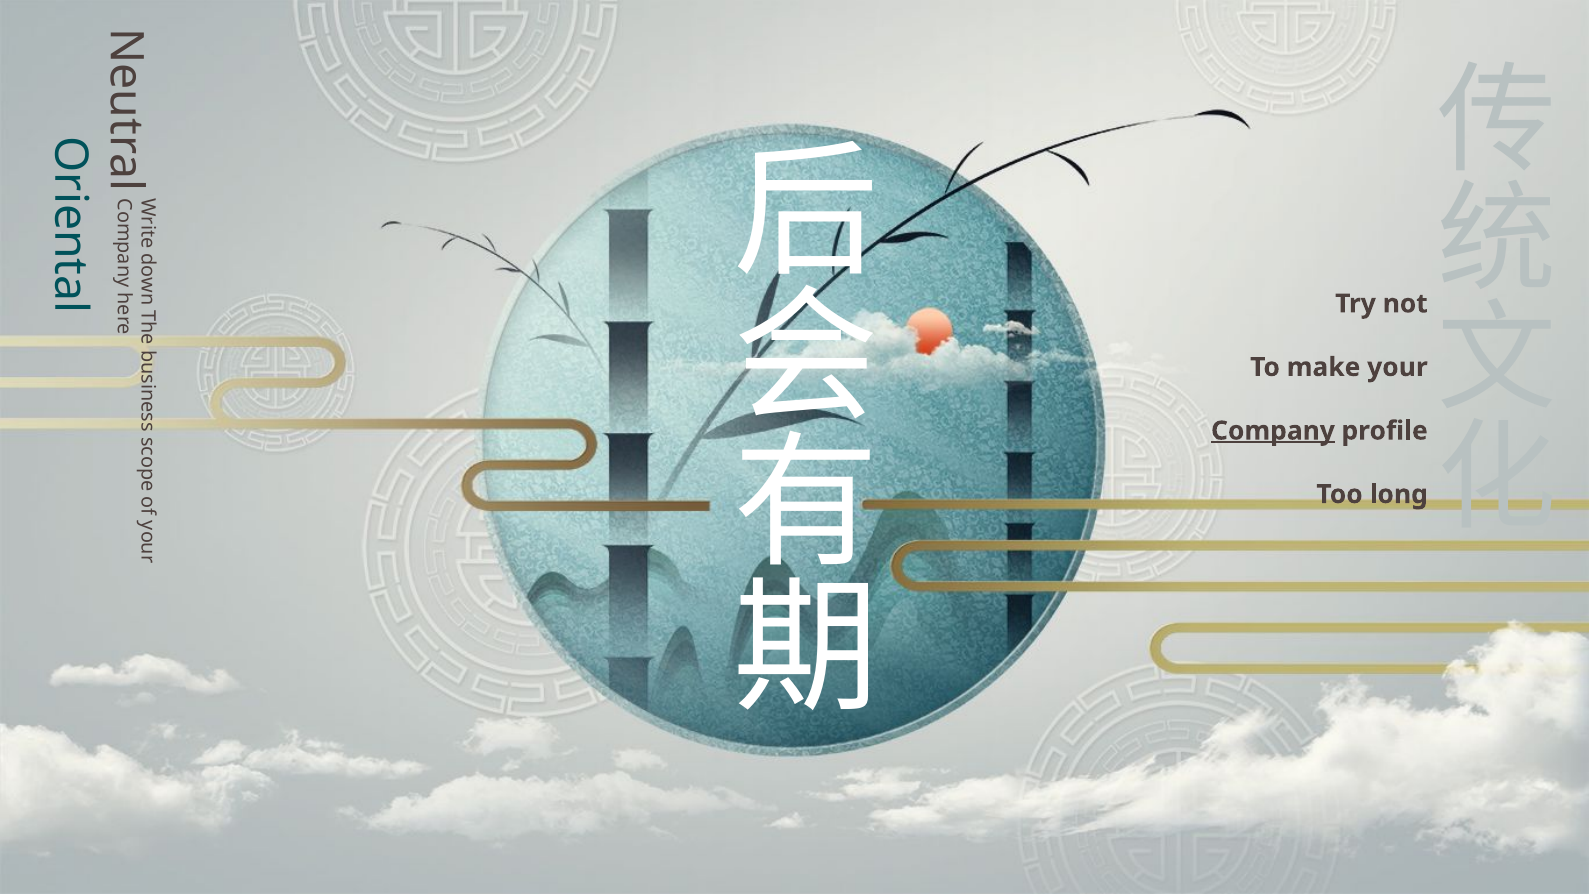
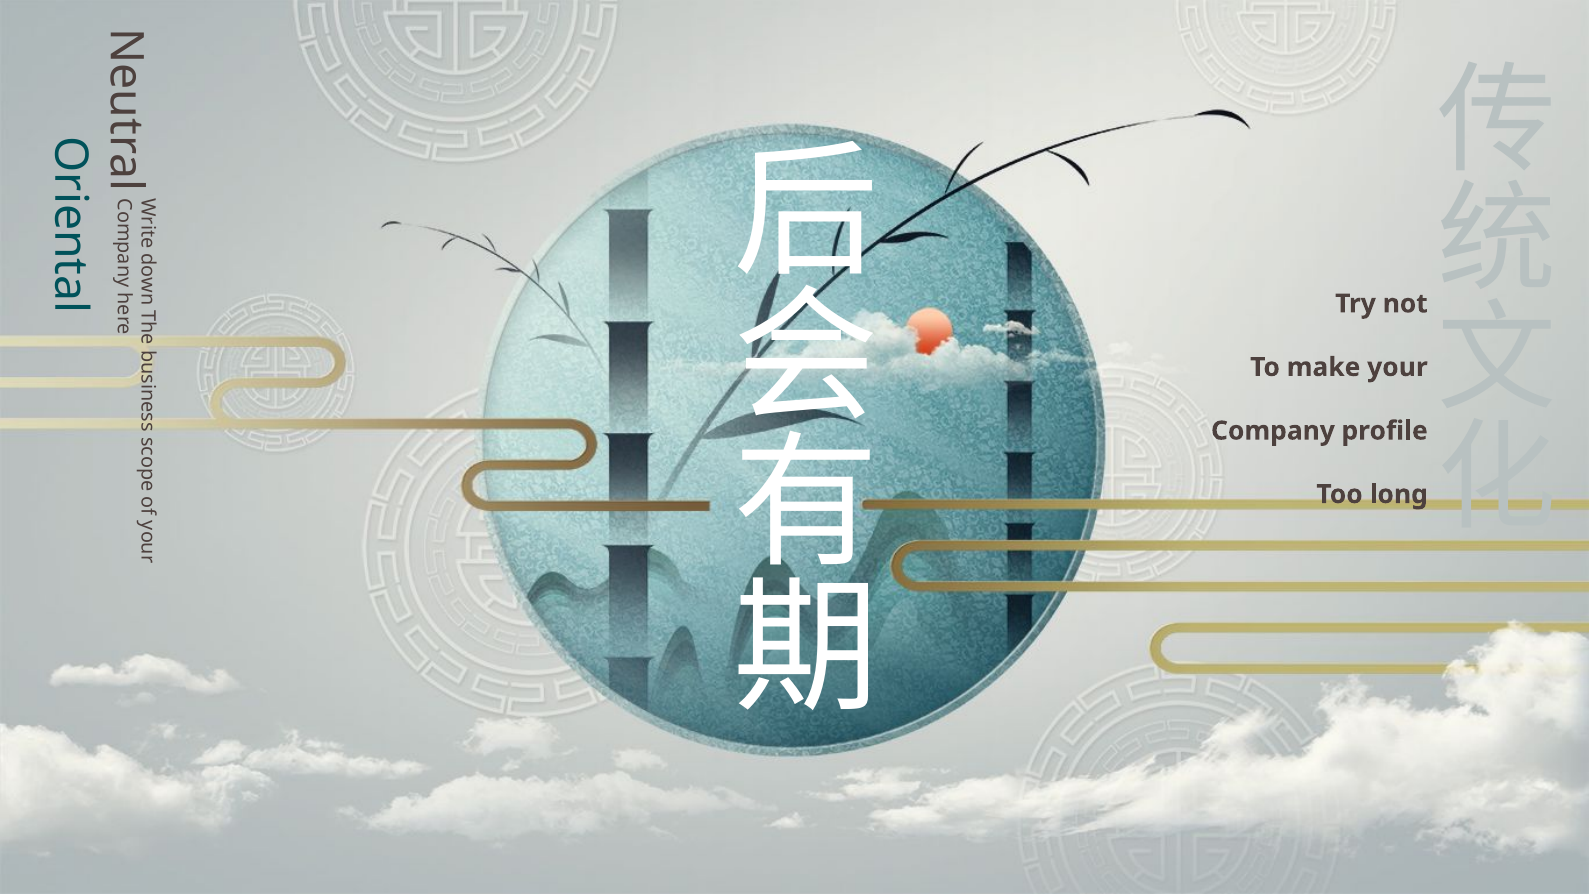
Company underline: present -> none
